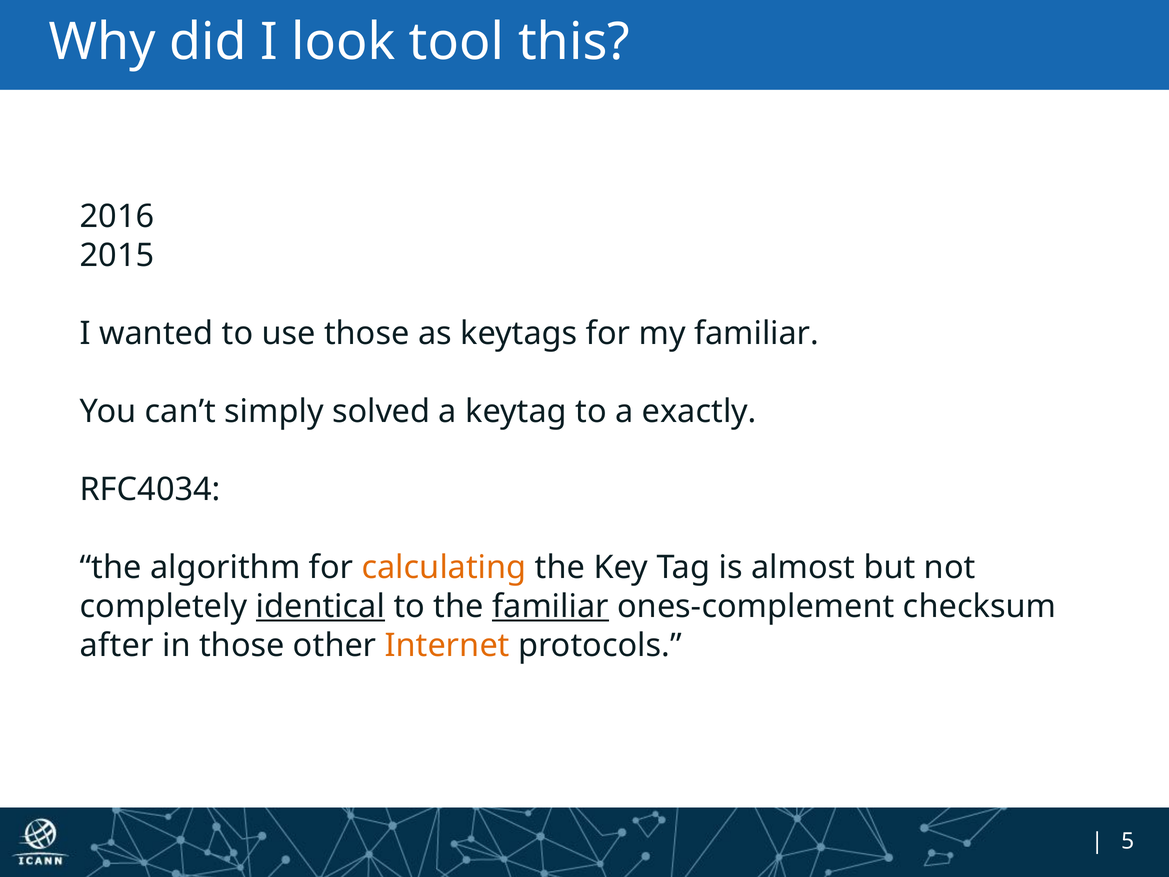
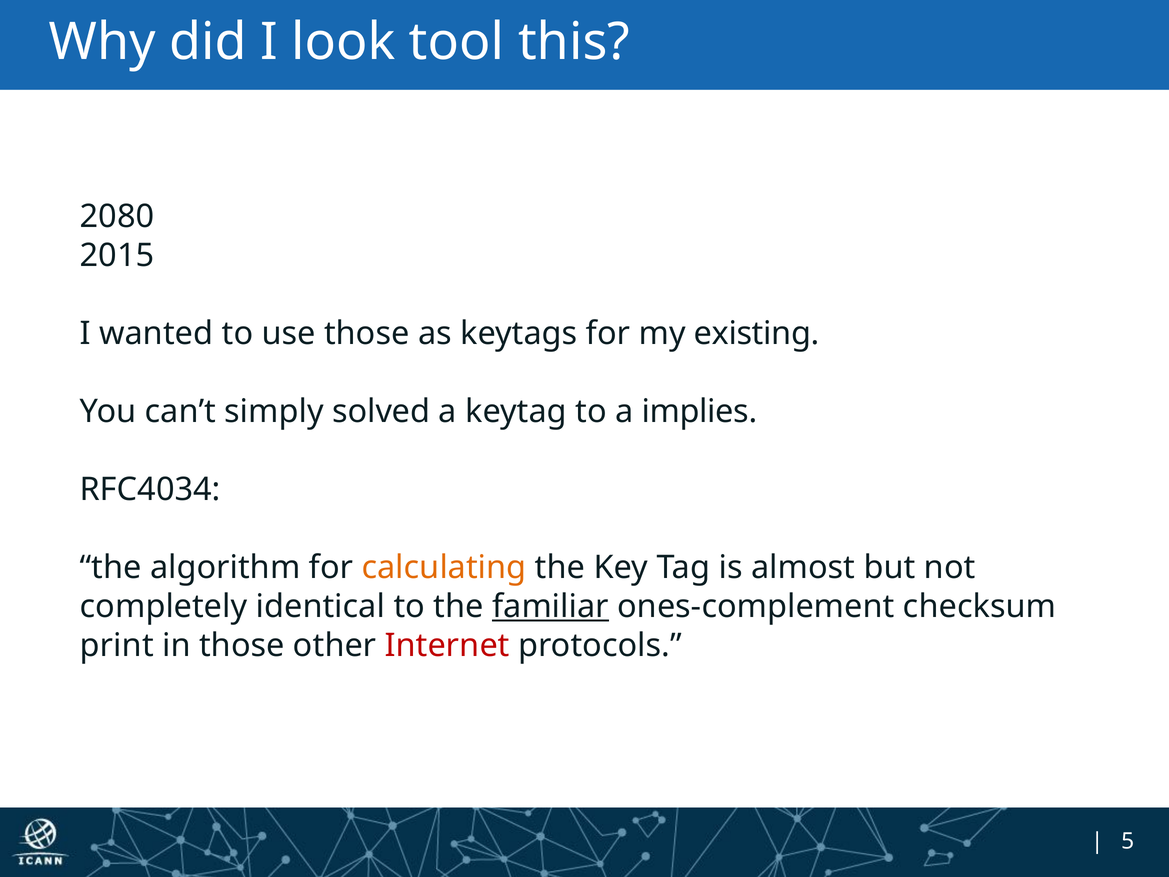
2016: 2016 -> 2080
my familiar: familiar -> existing
exactly: exactly -> implies
identical underline: present -> none
after: after -> print
Internet colour: orange -> red
